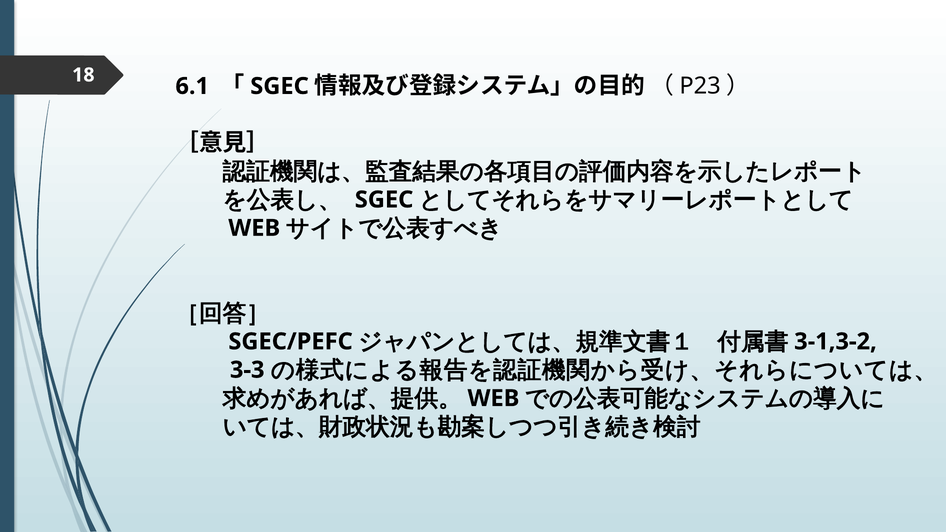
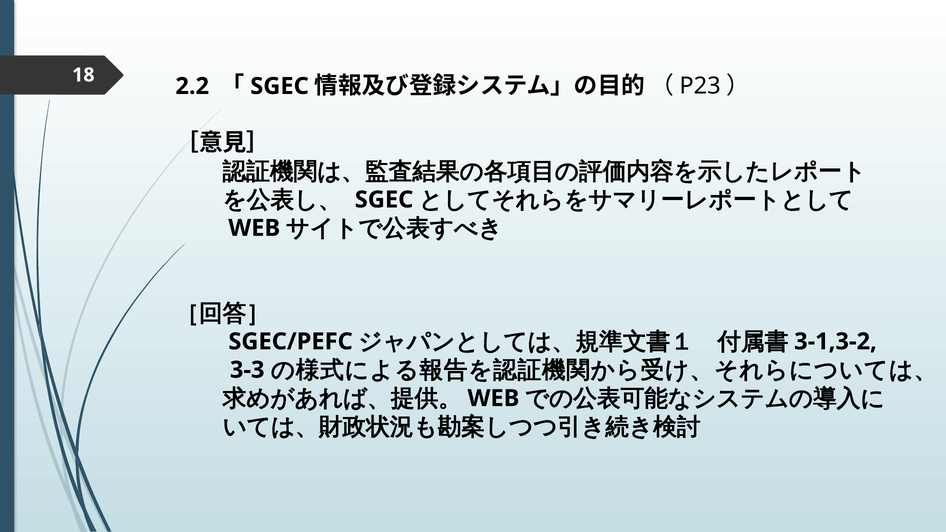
6.1: 6.1 -> 2.2
